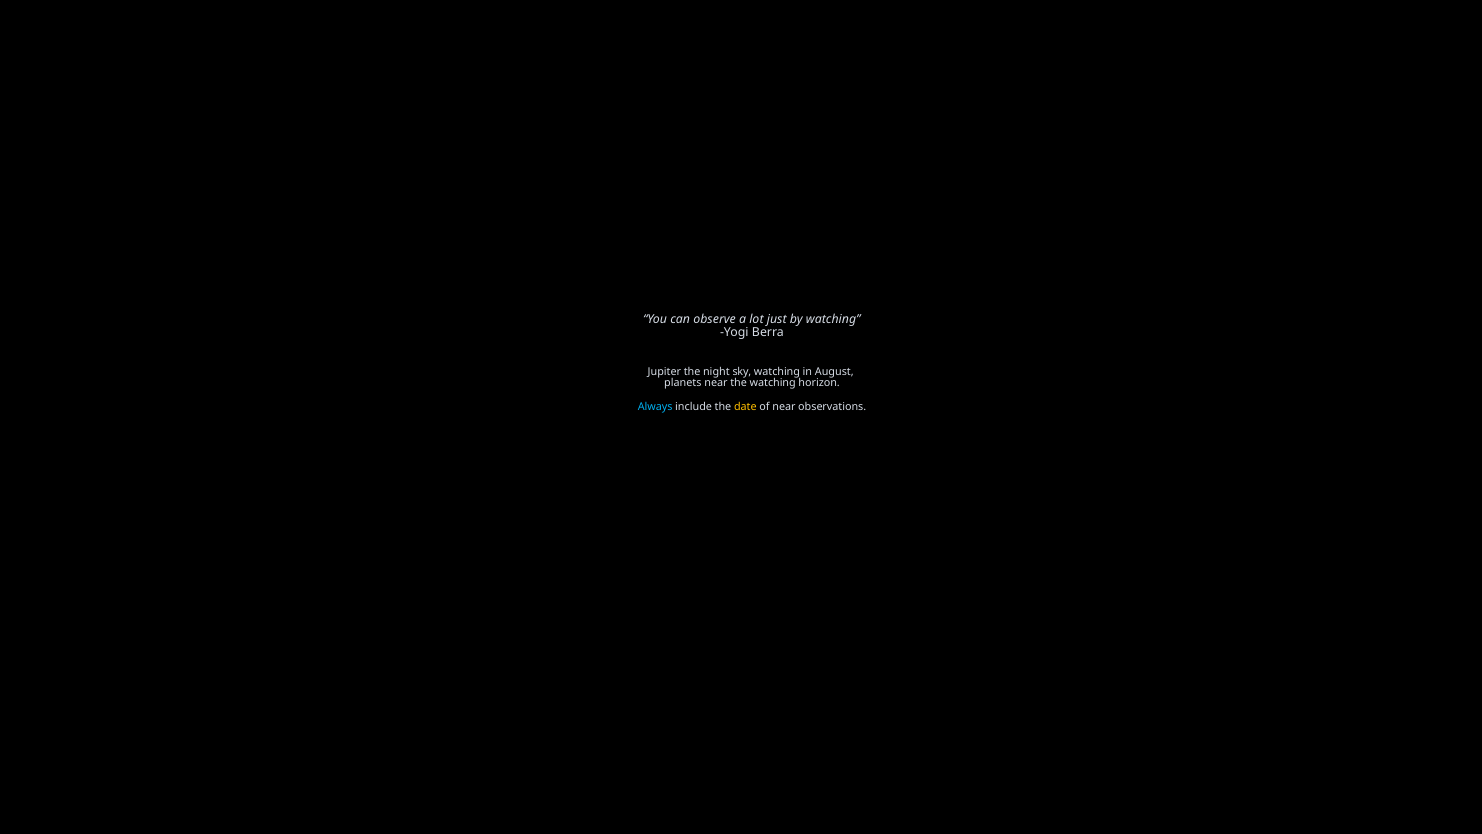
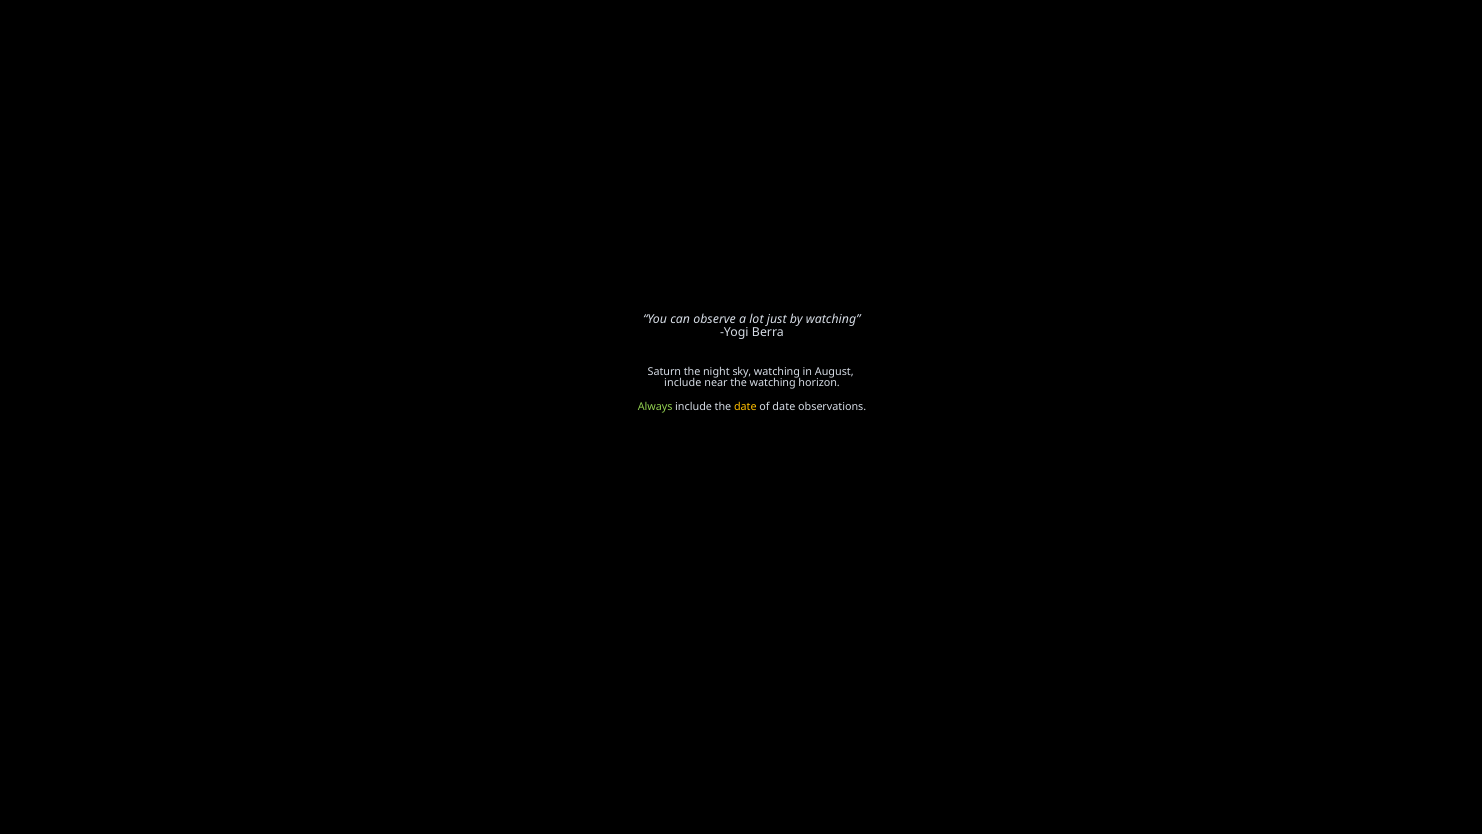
Jupiter: Jupiter -> Saturn
planets at (683, 383): planets -> include
Always colour: light blue -> light green
of near: near -> date
